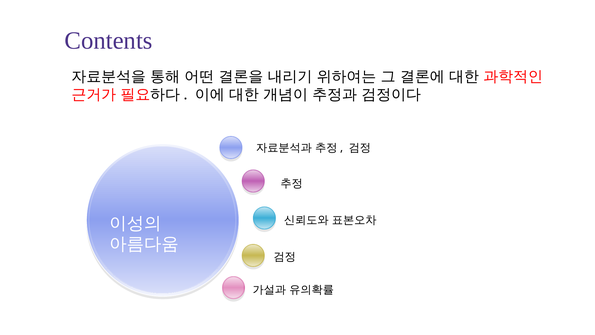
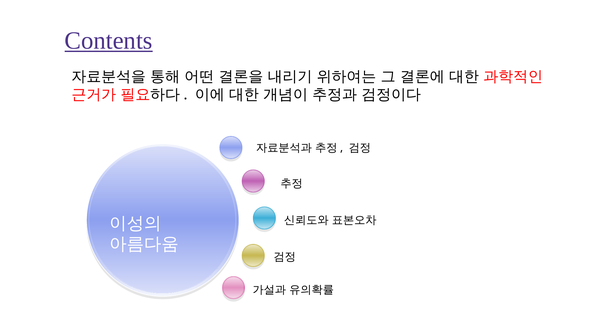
Contents underline: none -> present
